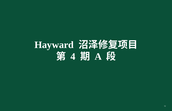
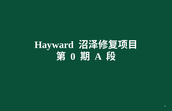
4: 4 -> 0
